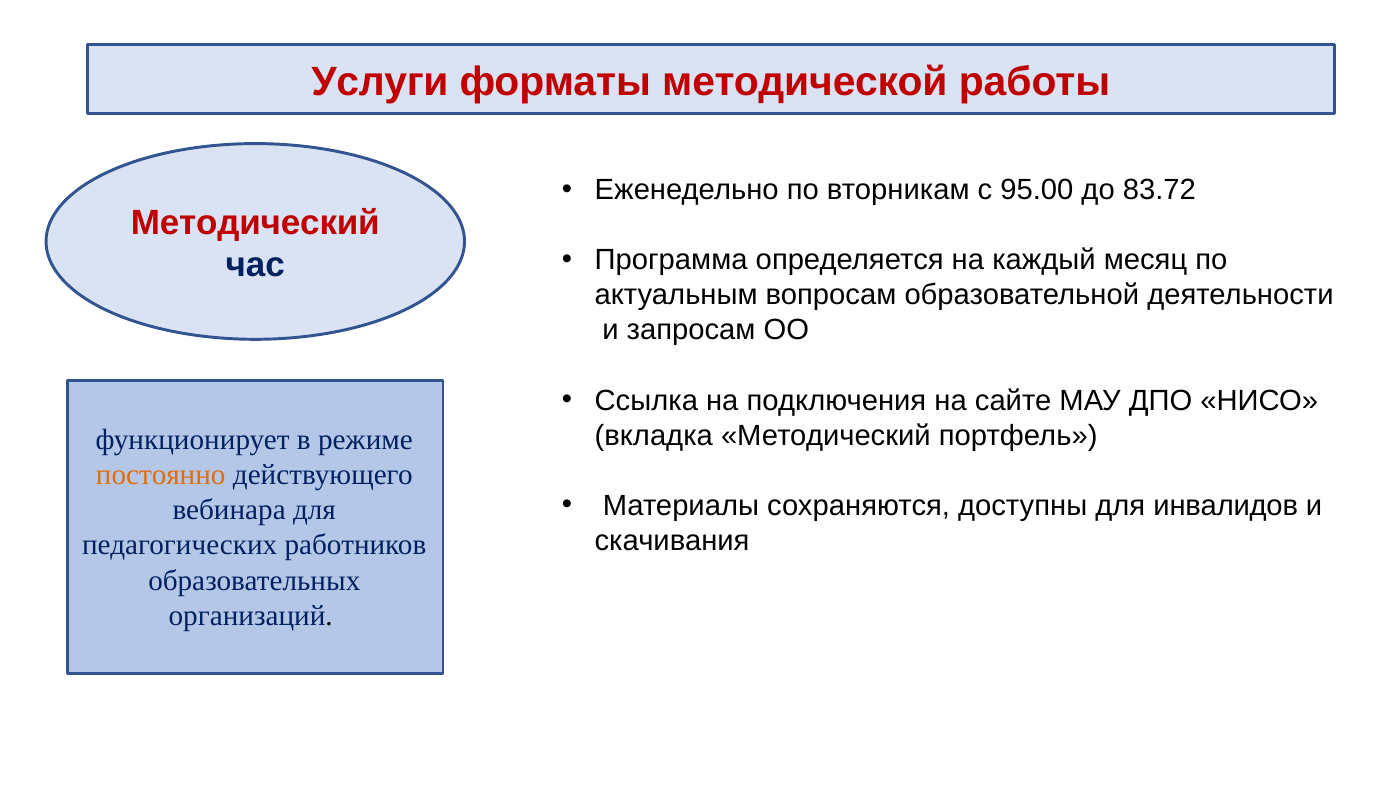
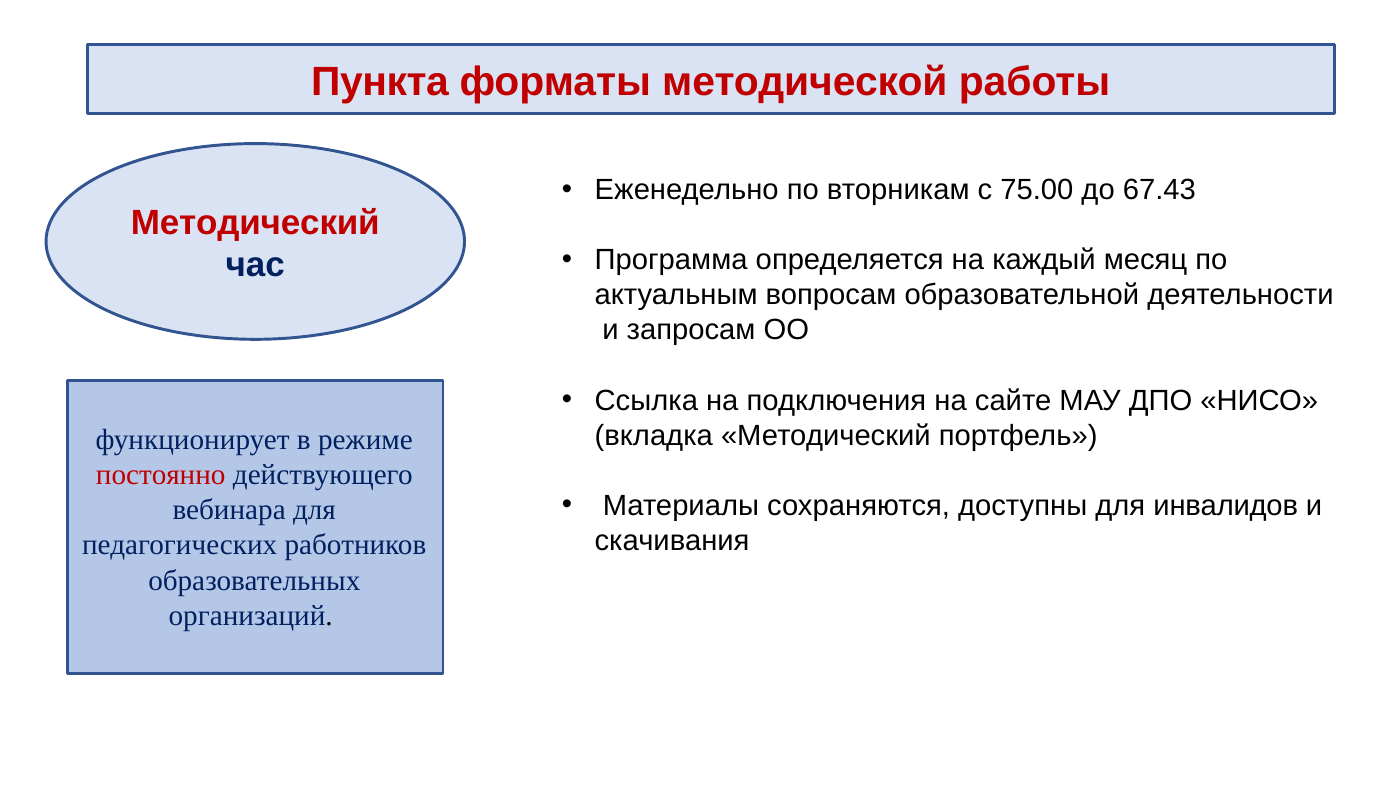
Услуги: Услуги -> Пункта
95.00: 95.00 -> 75.00
83.72: 83.72 -> 67.43
постоянно colour: orange -> red
